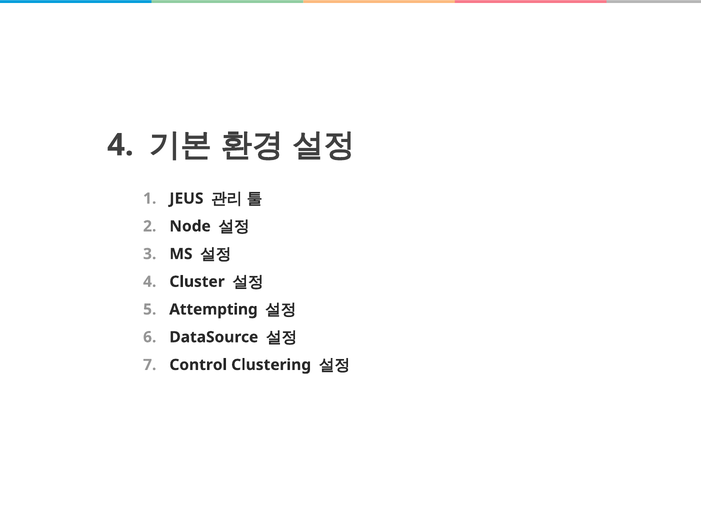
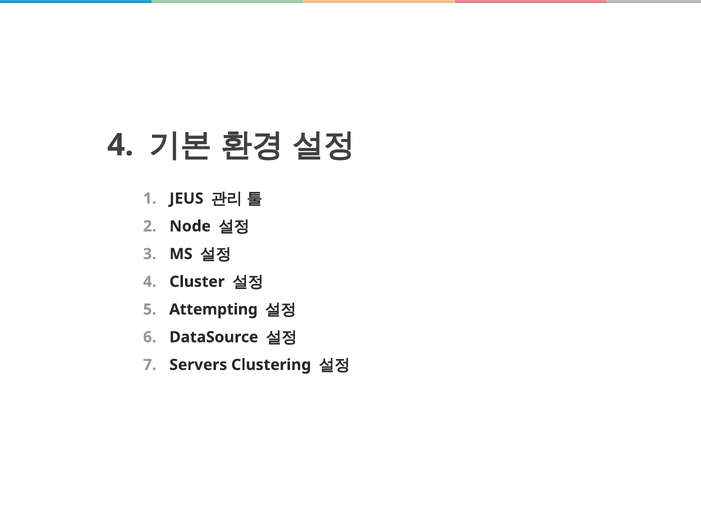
Control: Control -> Servers
